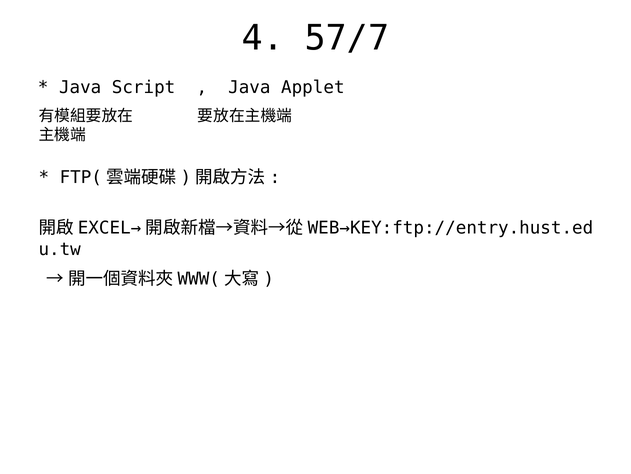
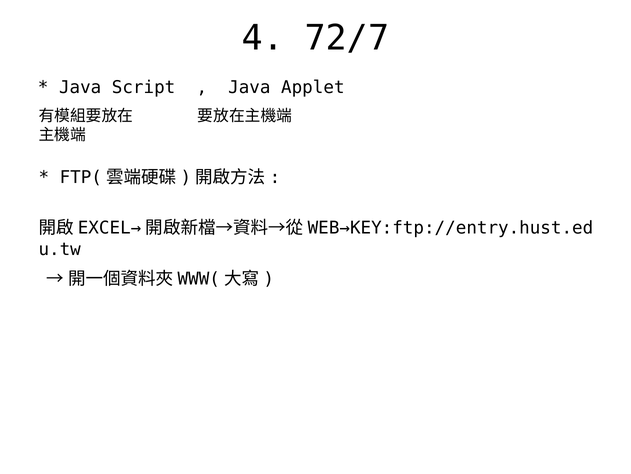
57/7: 57/7 -> 72/7
